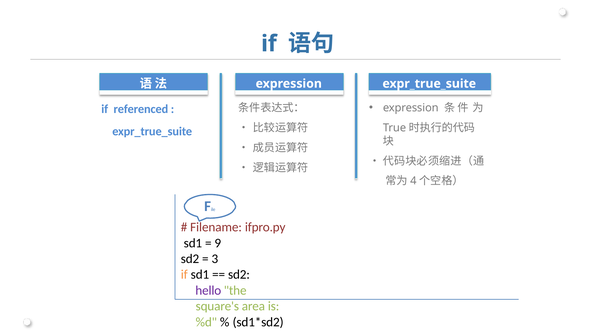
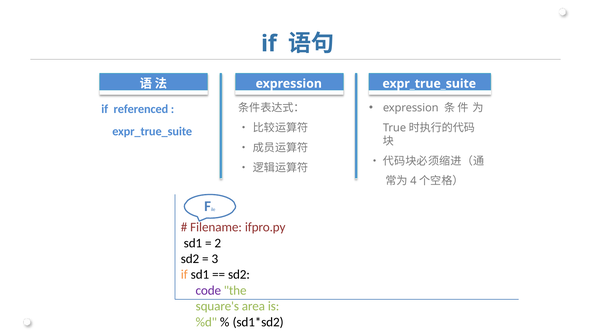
9: 9 -> 2
hello: hello -> code
